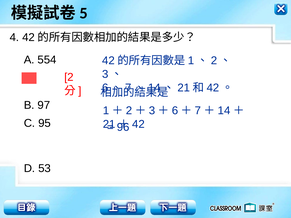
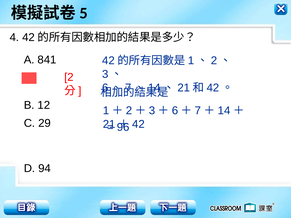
554: 554 -> 841
97: 97 -> 12
95: 95 -> 29
53: 53 -> 94
